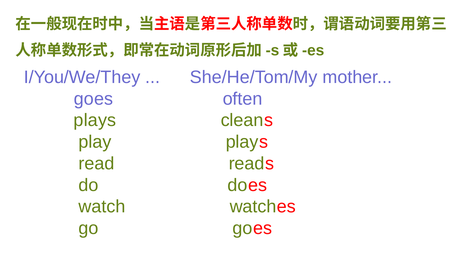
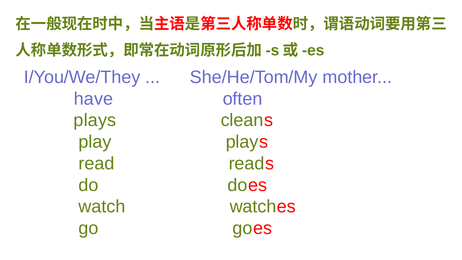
goes at (93, 99): goes -> have
